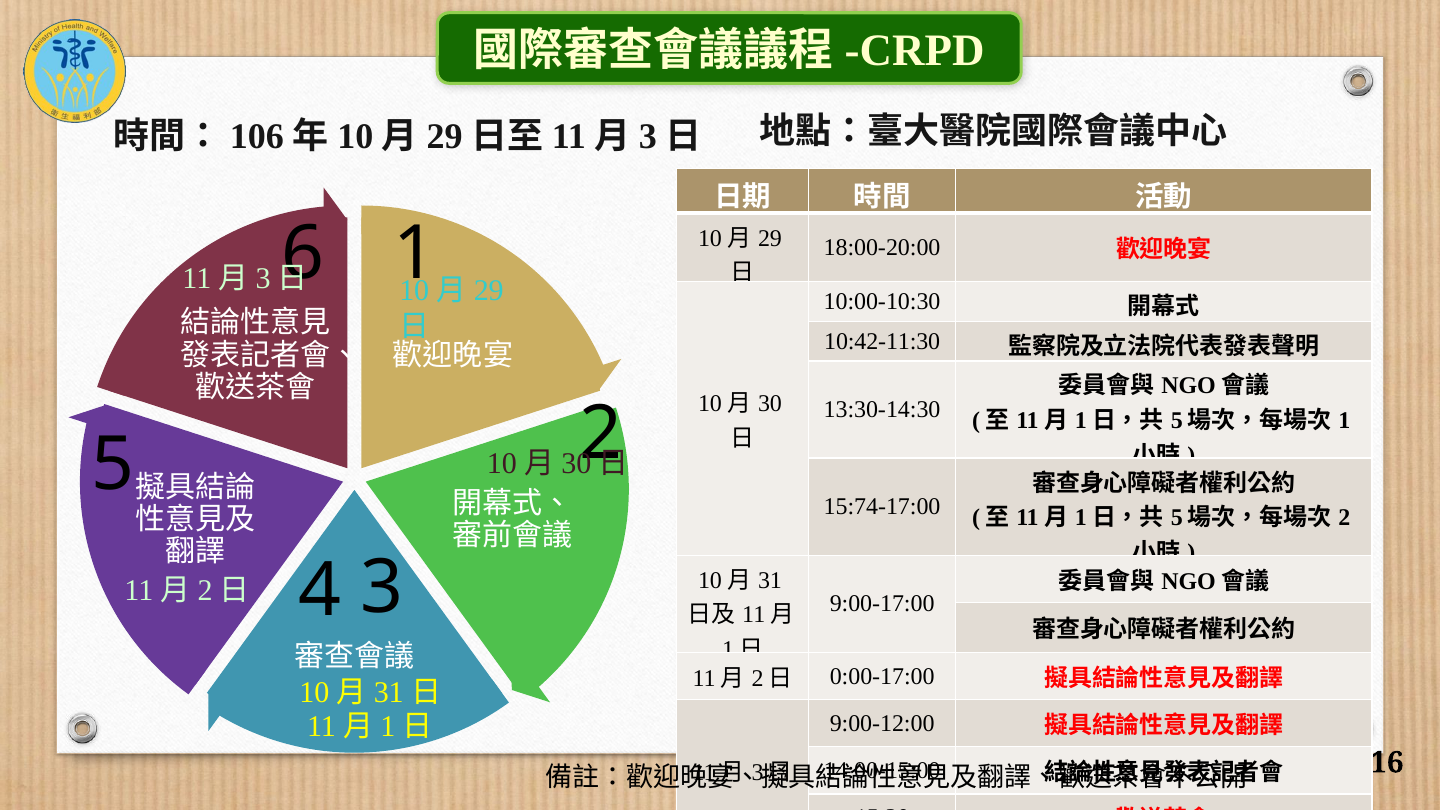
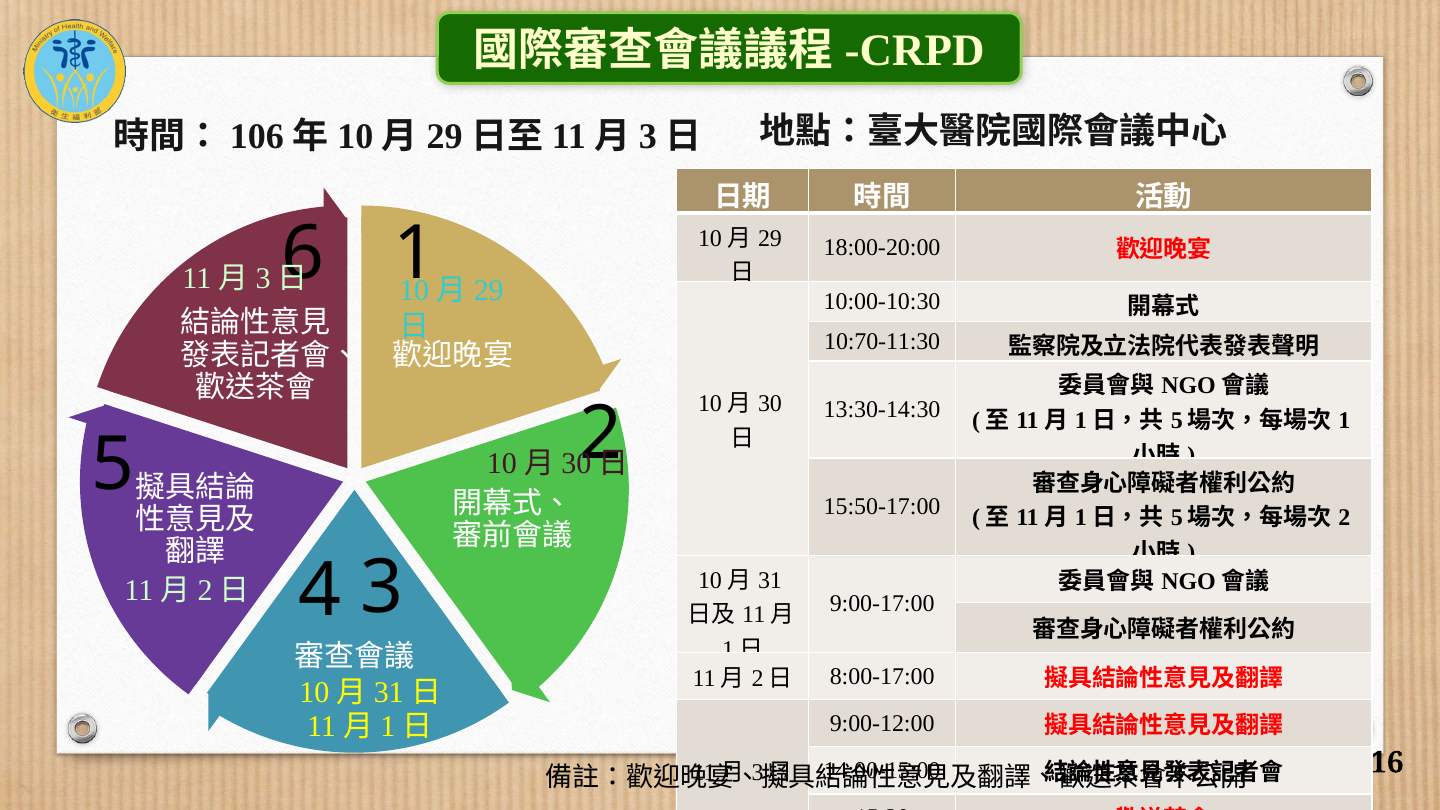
10:42-11:30: 10:42-11:30 -> 10:70-11:30
15:74-17:00: 15:74-17:00 -> 15:50-17:00
0:00-17:00: 0:00-17:00 -> 8:00-17:00
